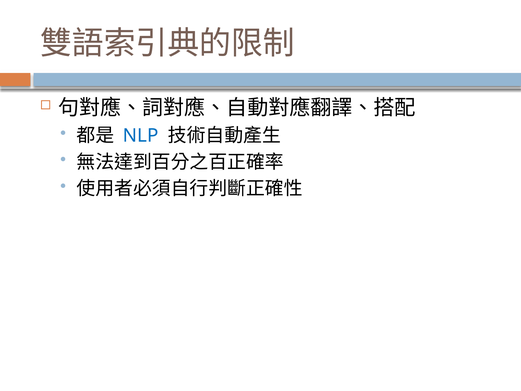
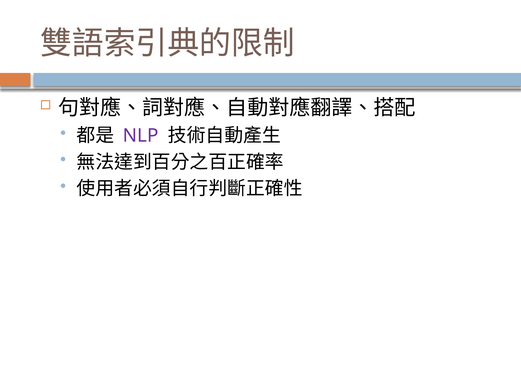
NLP colour: blue -> purple
